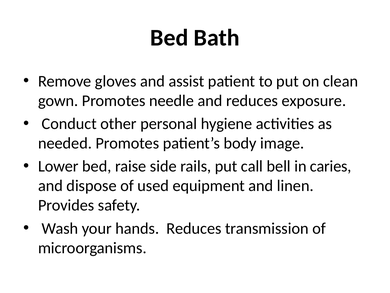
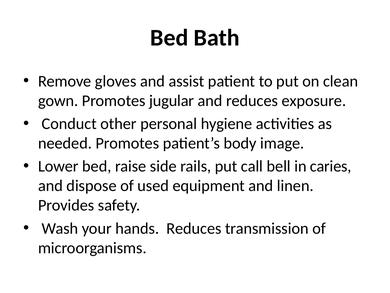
needle: needle -> jugular
